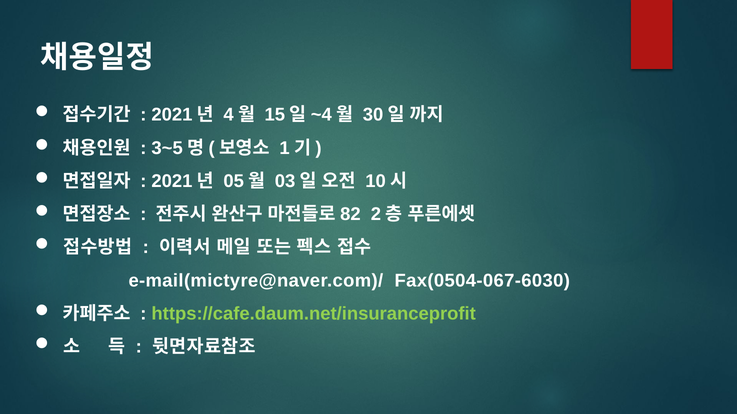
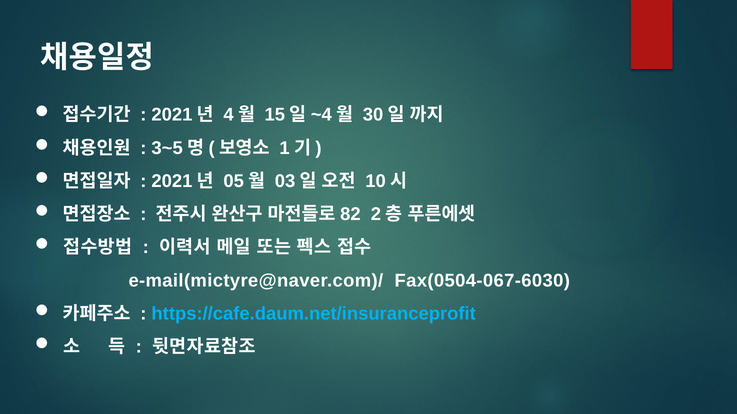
https://cafe.daum.net/insuranceprofit colour: light green -> light blue
